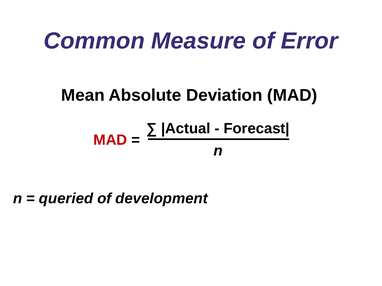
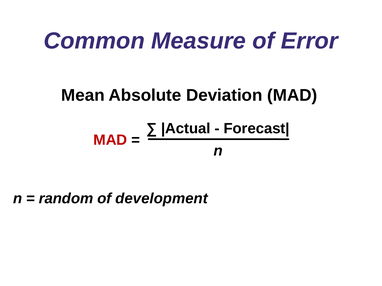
queried: queried -> random
